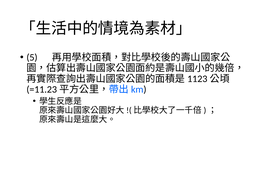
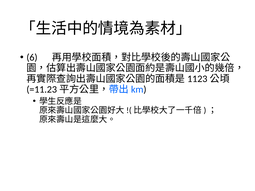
5: 5 -> 6
